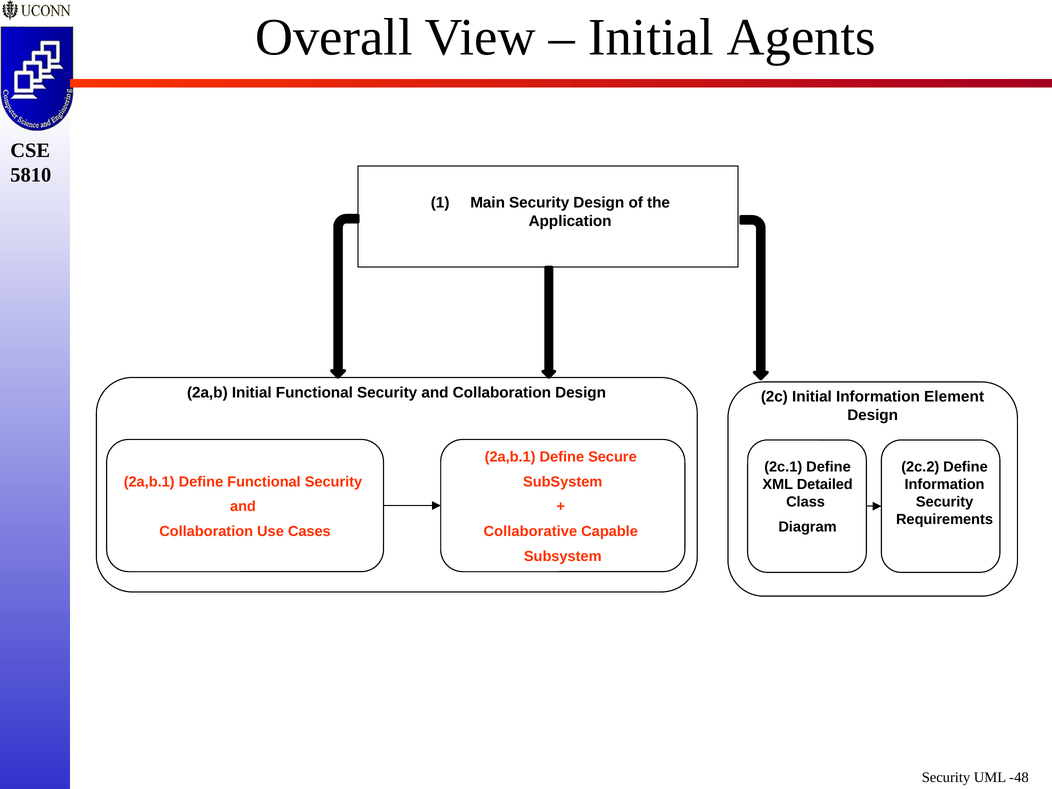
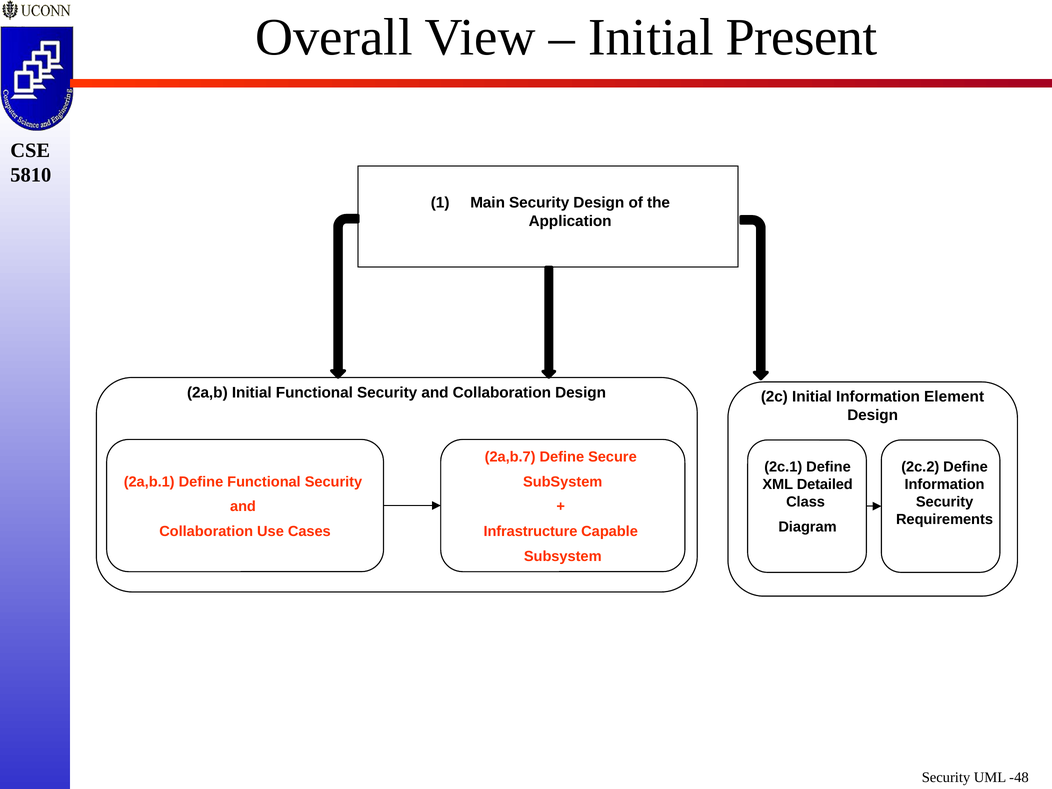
Agents: Agents -> Present
2a,b.1 at (510, 457): 2a,b.1 -> 2a,b.7
Collaborative: Collaborative -> Infrastructure
